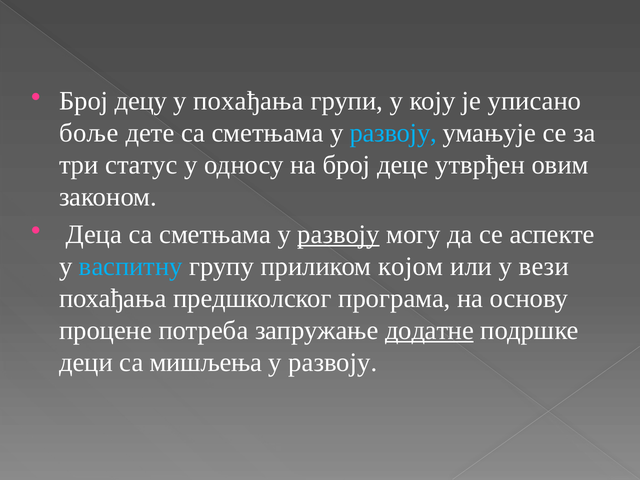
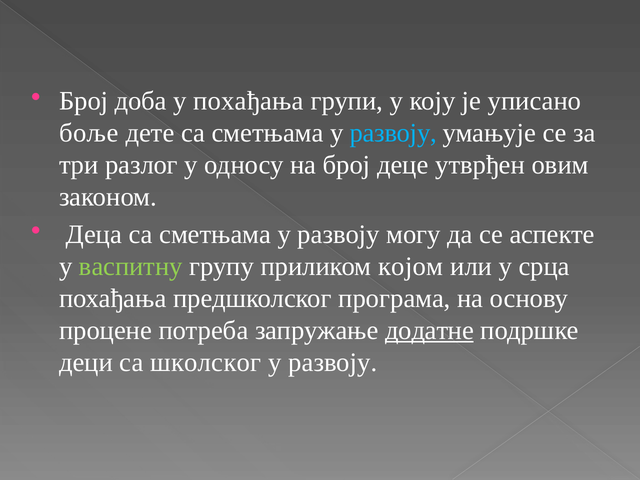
децу: децу -> доба
статус: статус -> разлог
развоју at (339, 234) underline: present -> none
васпитну colour: light blue -> light green
вези: вези -> срца
мишљења: мишљења -> школског
